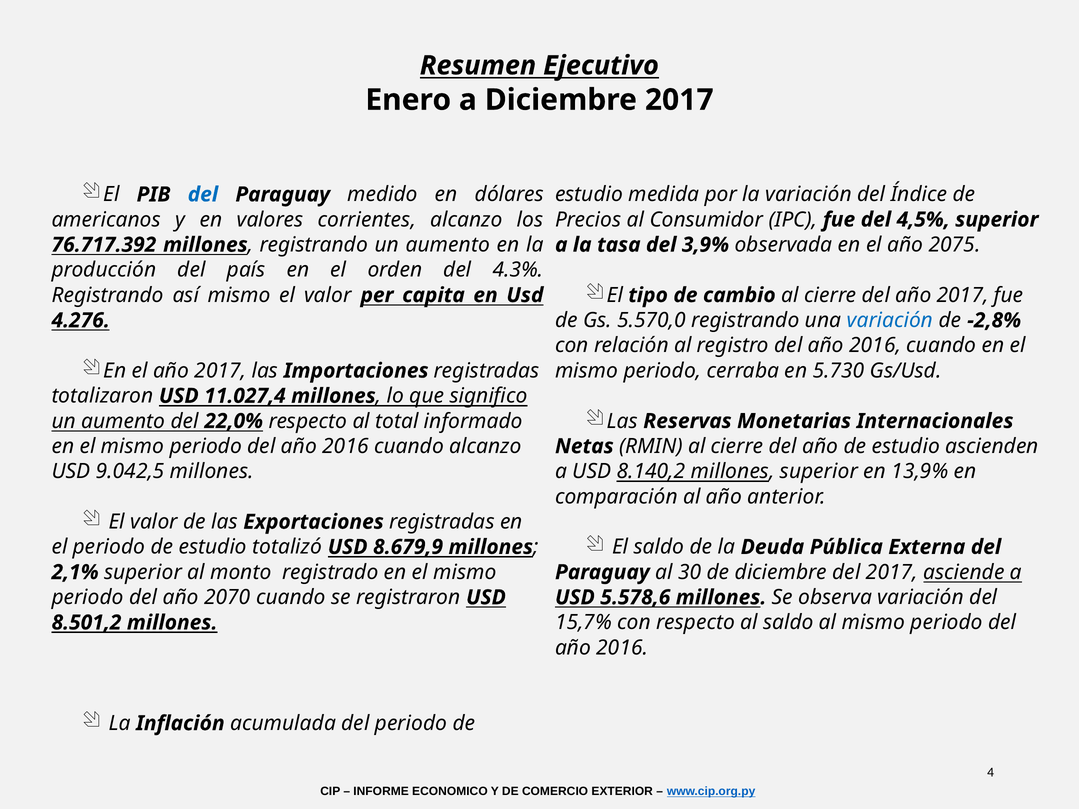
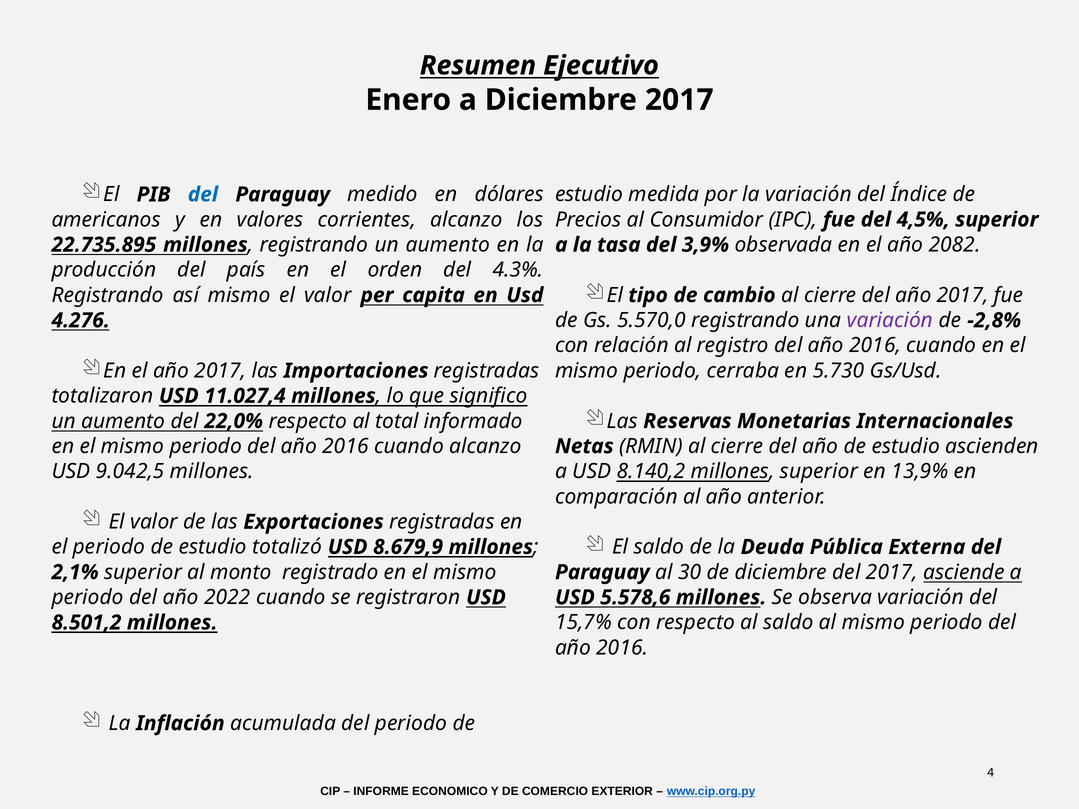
76.717.392: 76.717.392 -> 22.735.895
2075: 2075 -> 2082
variación at (890, 320) colour: blue -> purple
2070: 2070 -> 2022
